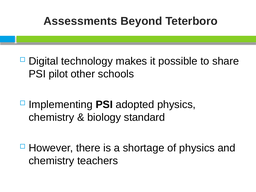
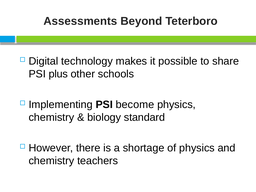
pilot: pilot -> plus
adopted: adopted -> become
